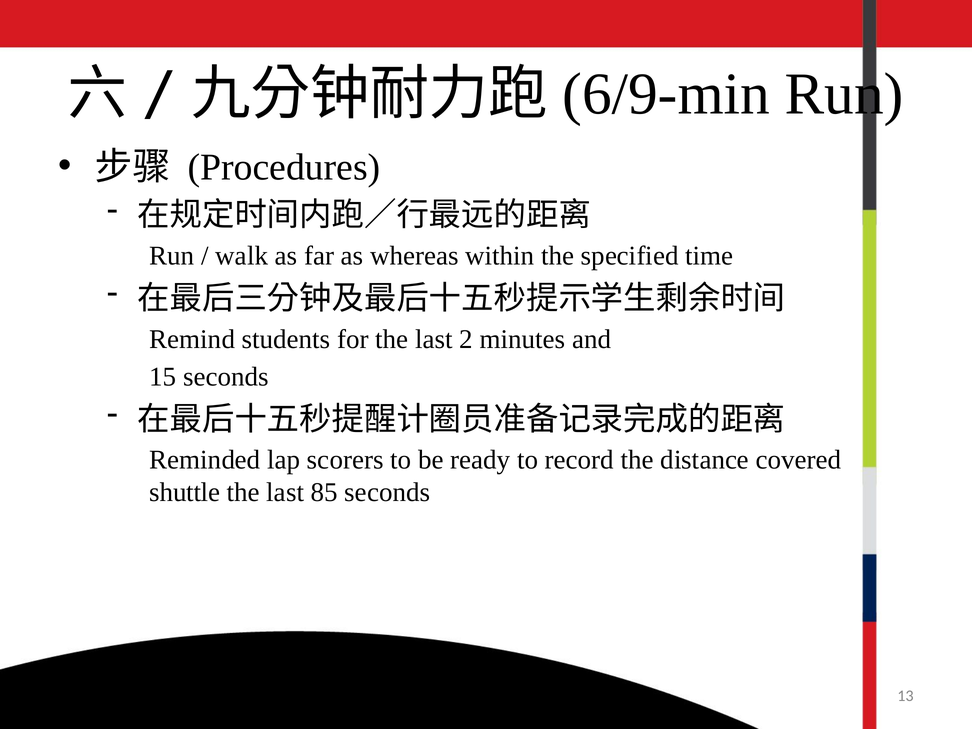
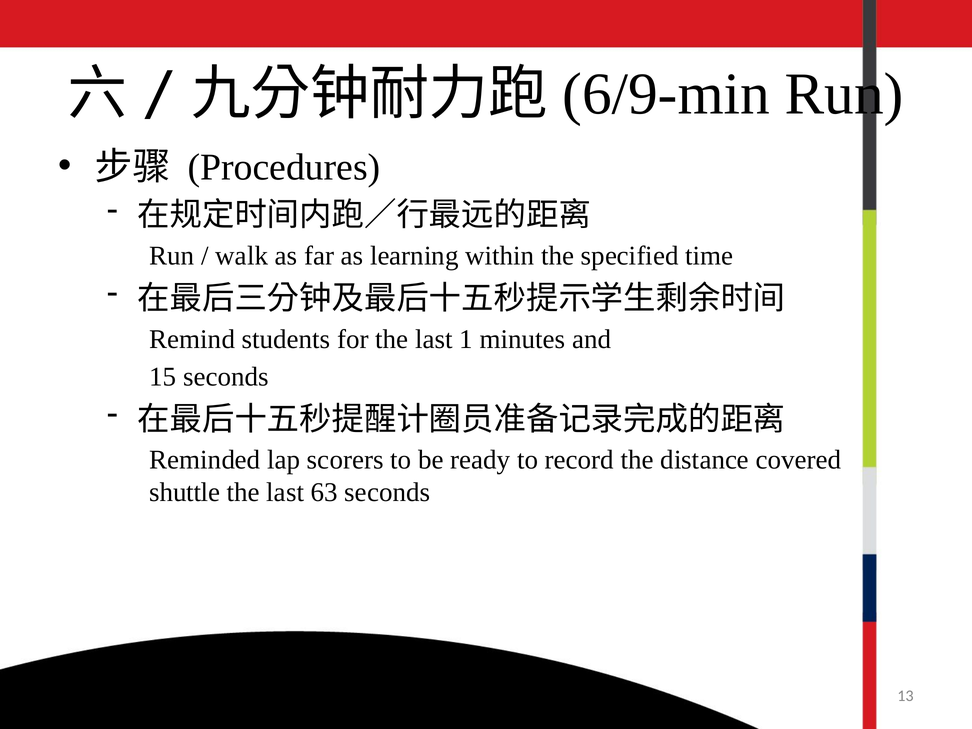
whereas: whereas -> learning
2: 2 -> 1
85: 85 -> 63
